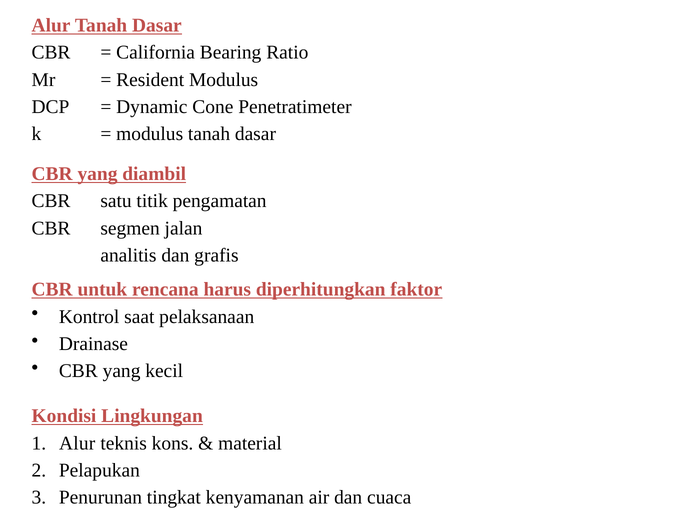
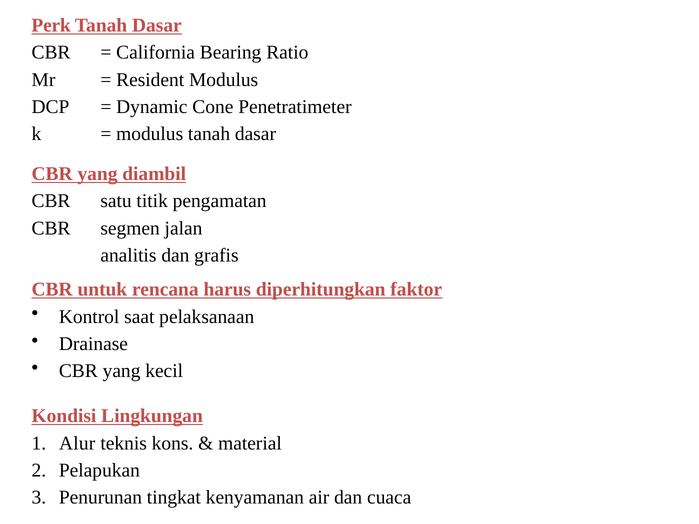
Alur at (51, 25): Alur -> Perk
